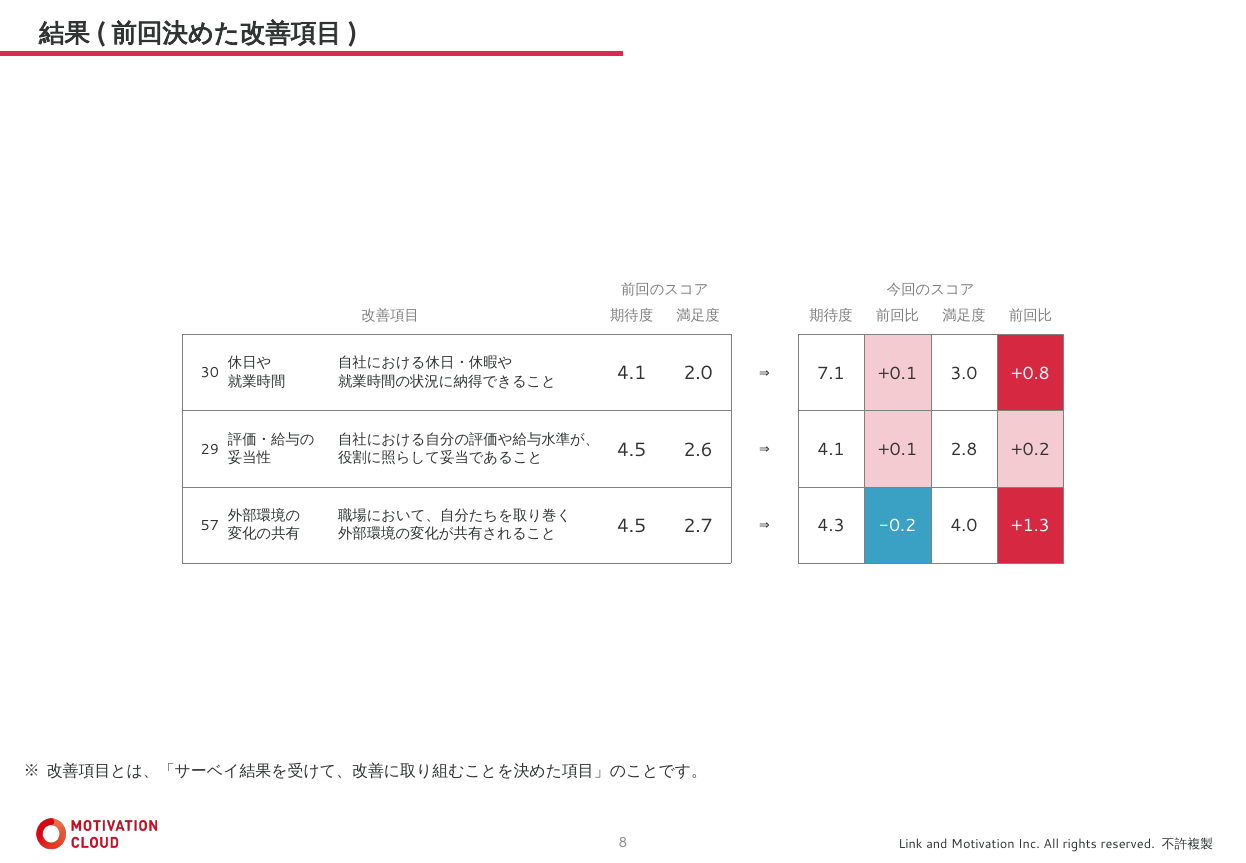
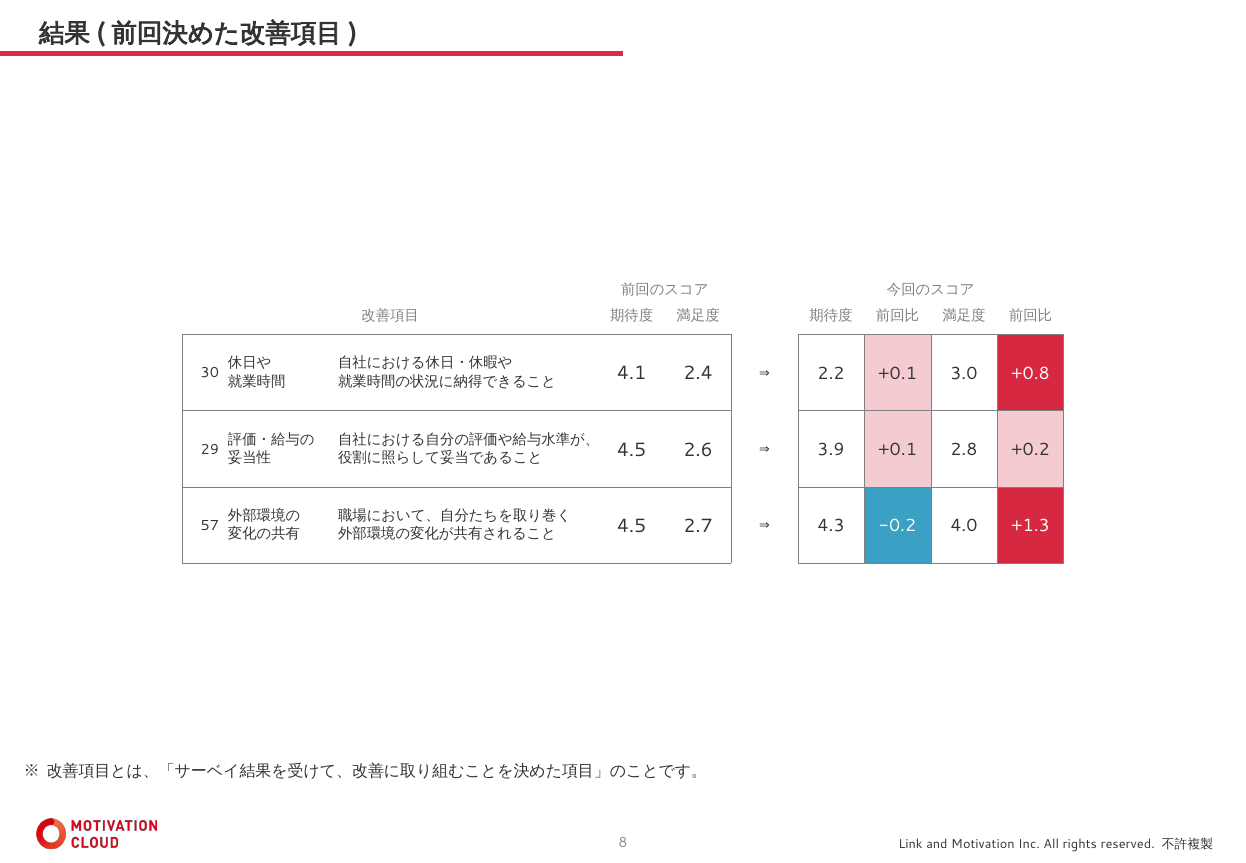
2.0: 2.0 -> 2.4
7.1: 7.1 -> 2.2
4.1 at (831, 449): 4.1 -> 3.9
